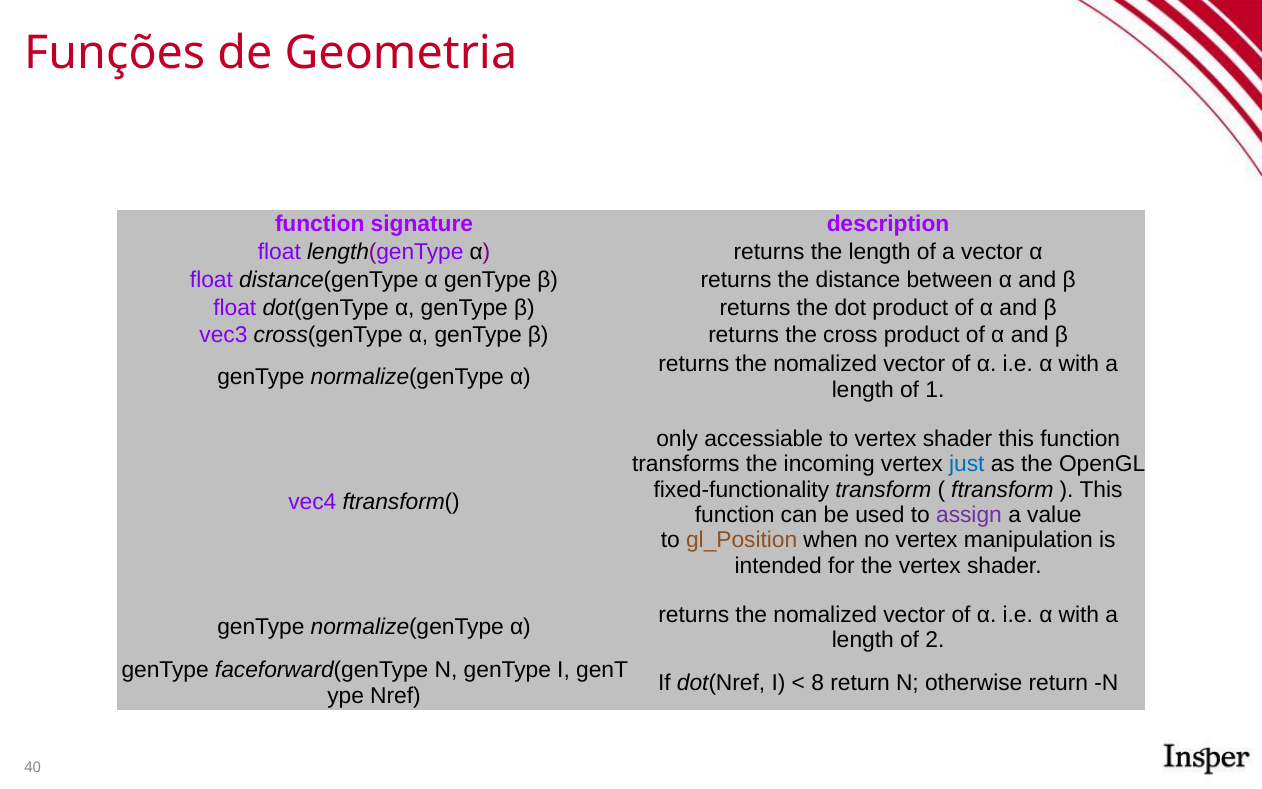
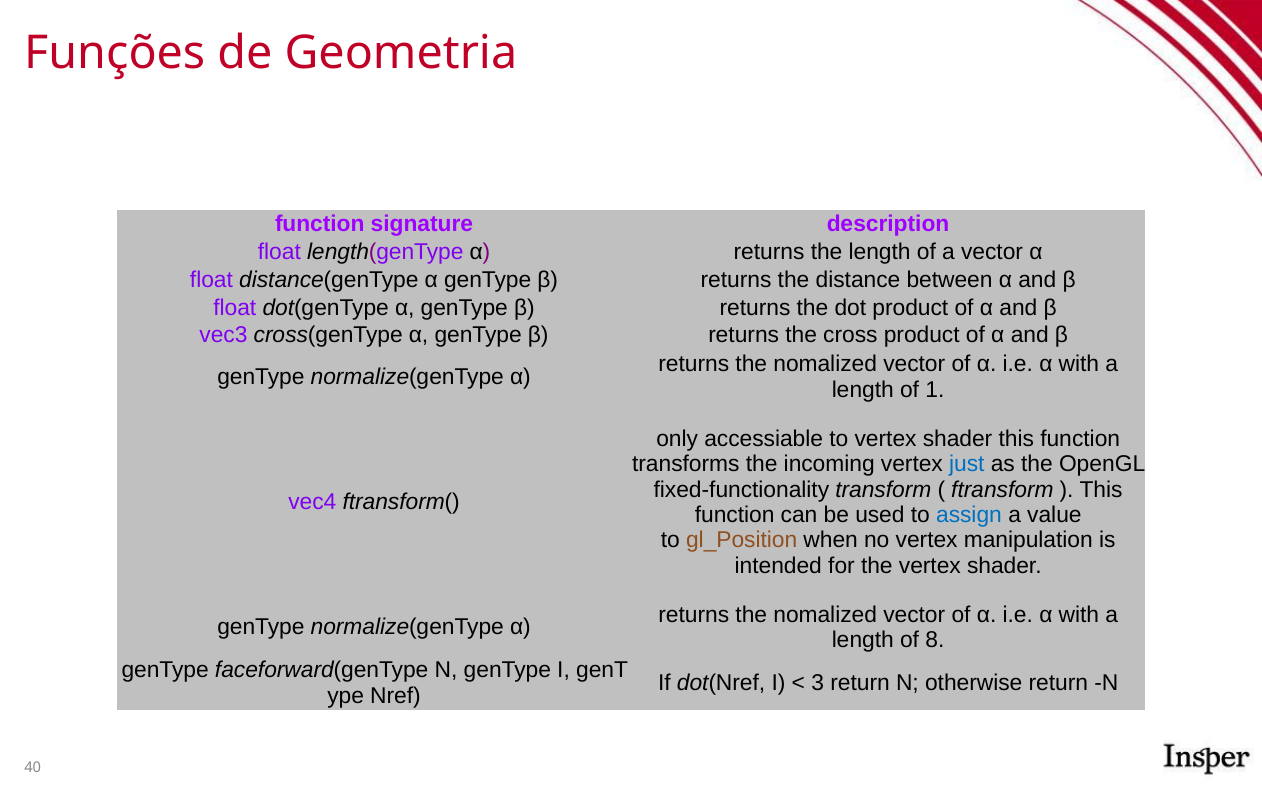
assign colour: purple -> blue
2: 2 -> 8
8: 8 -> 3
